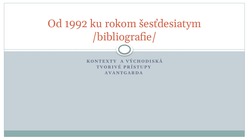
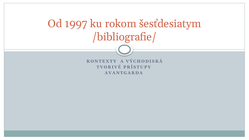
1992: 1992 -> 1997
